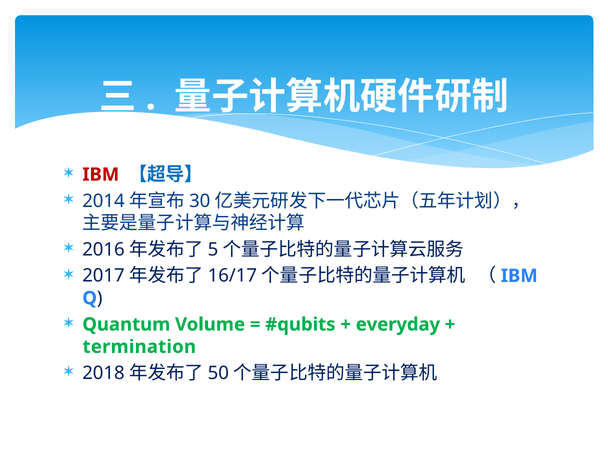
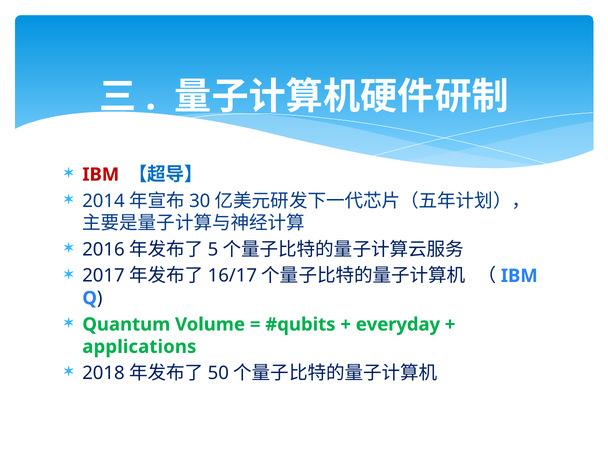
termination: termination -> applications
